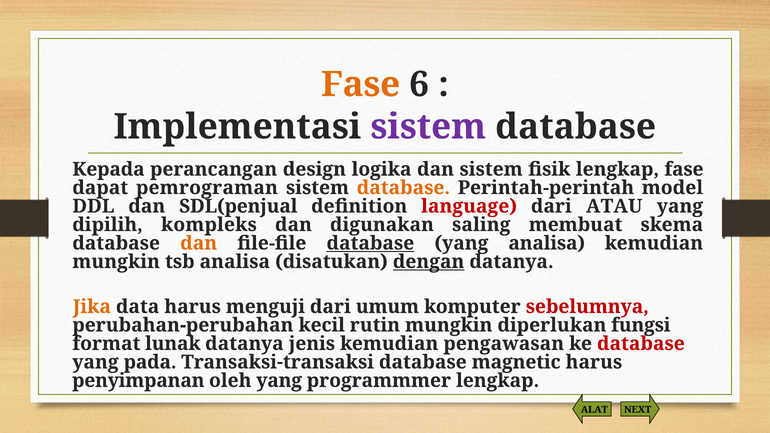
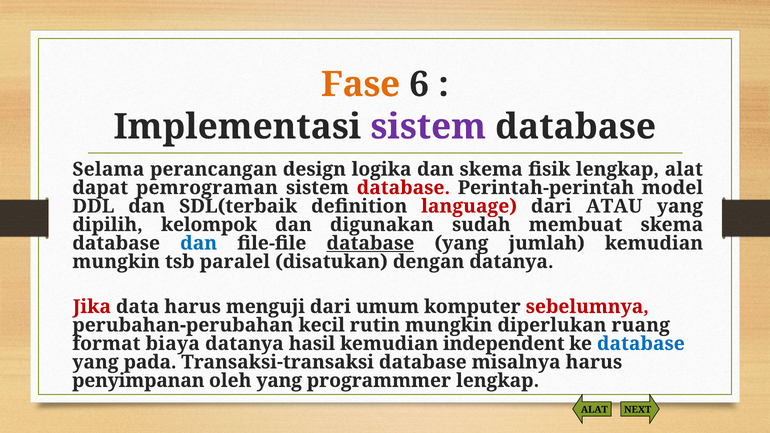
Kepada: Kepada -> Selama
dan sistem: sistem -> skema
lengkap fase: fase -> alat
database at (403, 188) colour: orange -> red
SDL(penjual: SDL(penjual -> SDL(terbaik
kompleks: kompleks -> kelompok
saling: saling -> sudah
dan at (199, 243) colour: orange -> blue
yang analisa: analisa -> jumlah
tsb analisa: analisa -> paralel
dengan underline: present -> none
Jika colour: orange -> red
fungsi: fungsi -> ruang
lunak: lunak -> biaya
jenis: jenis -> hasil
pengawasan: pengawasan -> independent
database at (641, 344) colour: red -> blue
magnetic: magnetic -> misalnya
